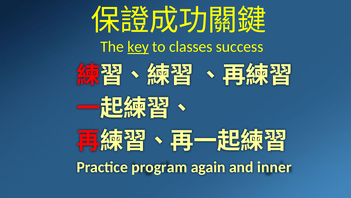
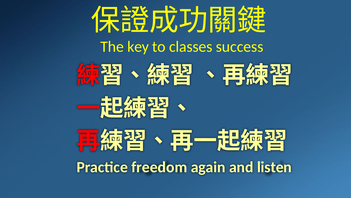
key underline: present -> none
program: program -> freedom
inner: inner -> listen
